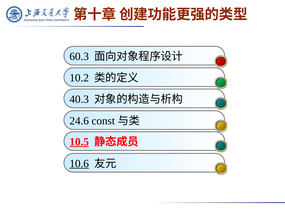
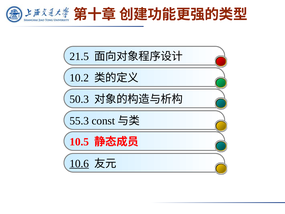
60.3: 60.3 -> 21.5
40.3: 40.3 -> 50.3
24.6: 24.6 -> 55.3
10.5 underline: present -> none
